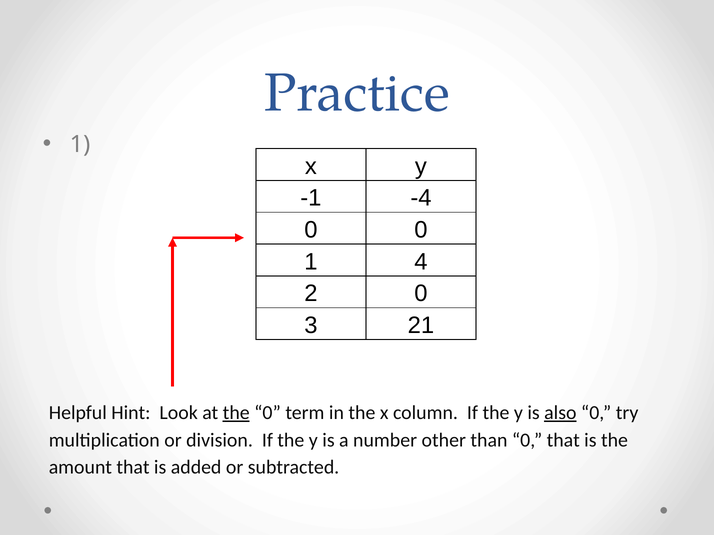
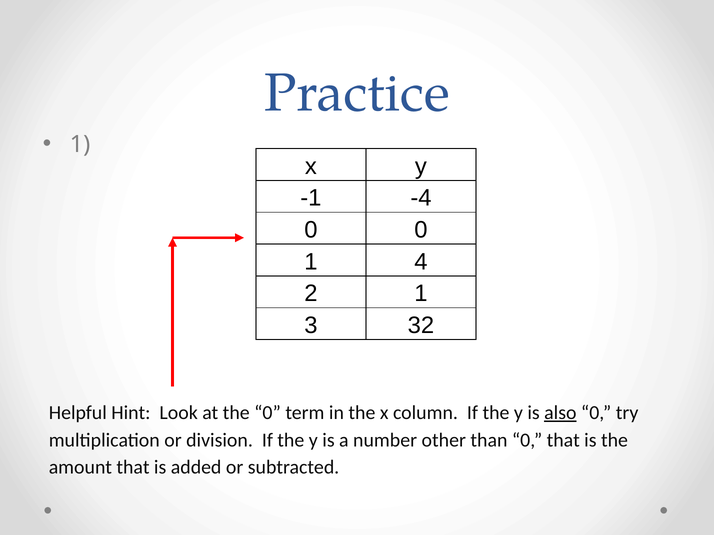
2 0: 0 -> 1
21: 21 -> 32
the at (236, 413) underline: present -> none
